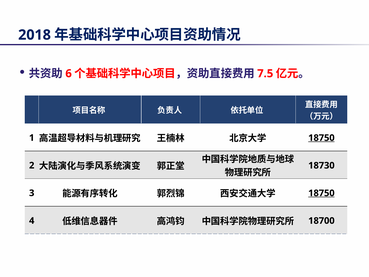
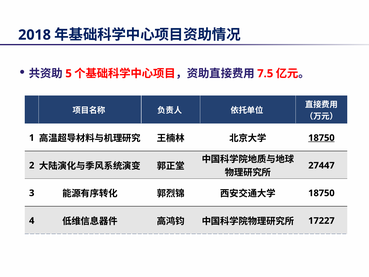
6: 6 -> 5
18730: 18730 -> 27447
18750 at (321, 193) underline: present -> none
18700: 18700 -> 17227
